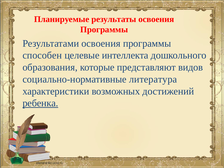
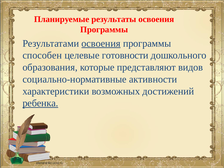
освоения at (101, 43) underline: none -> present
интеллекта: интеллекта -> готовности
литература: литература -> активности
